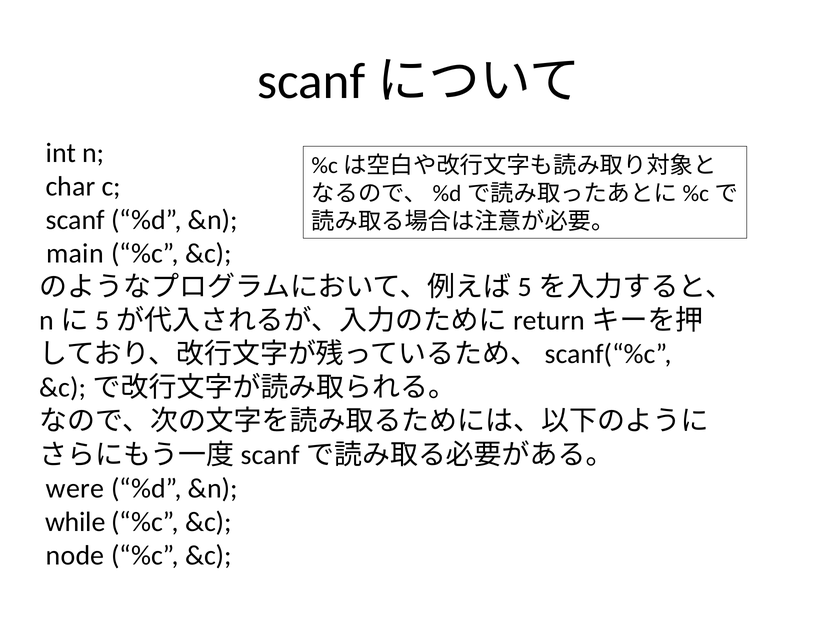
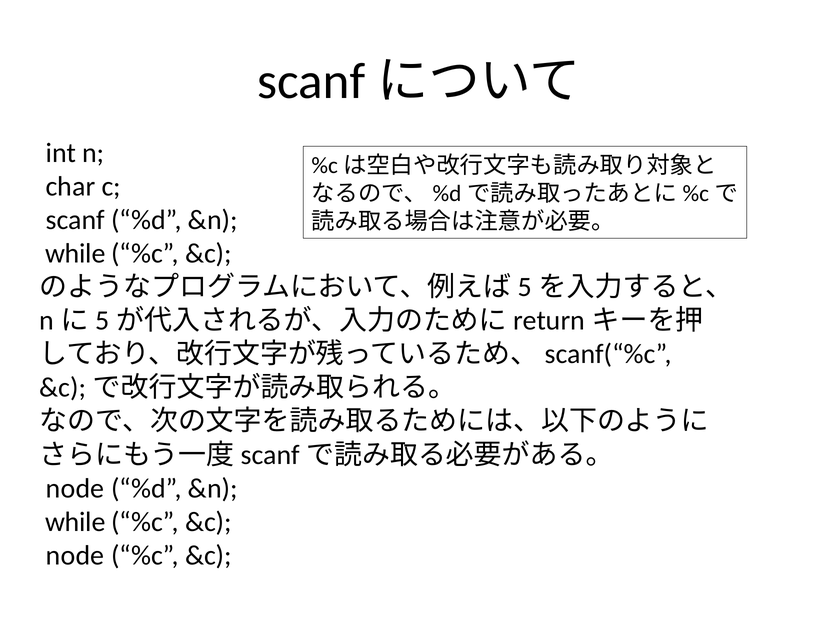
main at (75, 253): main -> while
were at (75, 488): were -> node
